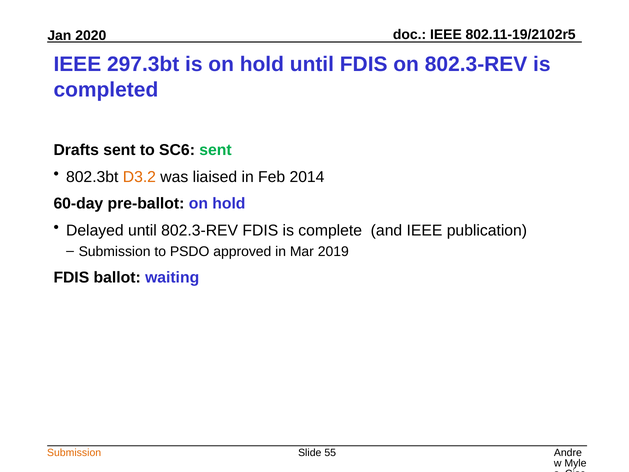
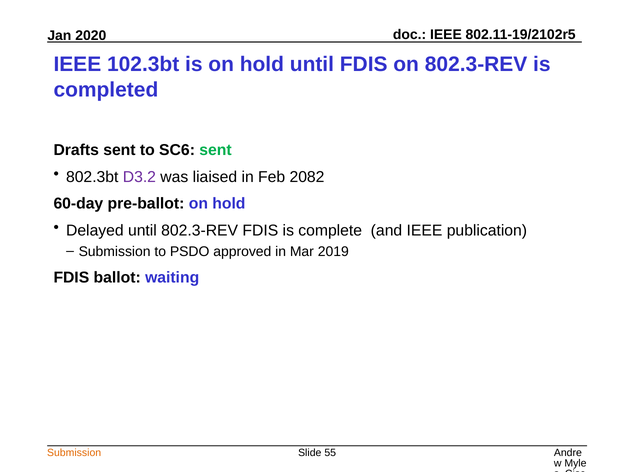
297.3bt: 297.3bt -> 102.3bt
D3.2 colour: orange -> purple
2014: 2014 -> 2082
